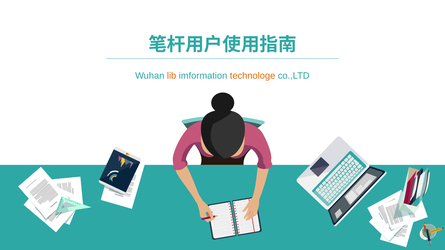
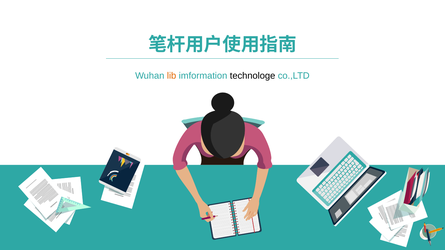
technologe colour: orange -> black
